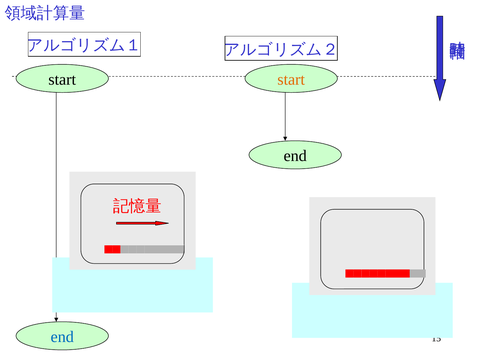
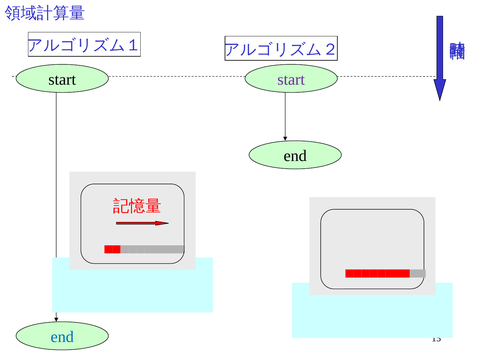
start at (291, 79) colour: orange -> purple
